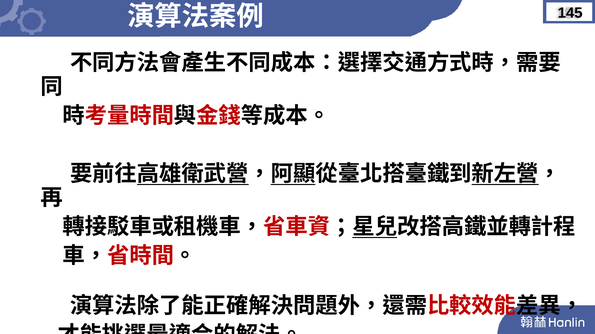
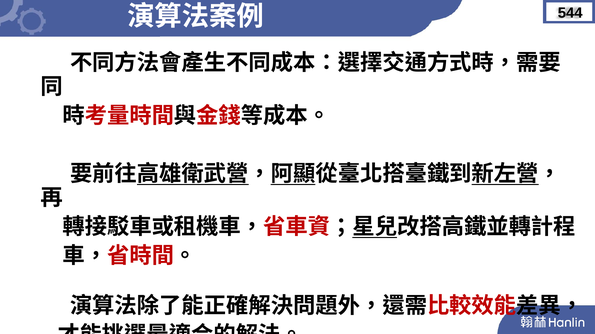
145: 145 -> 544
